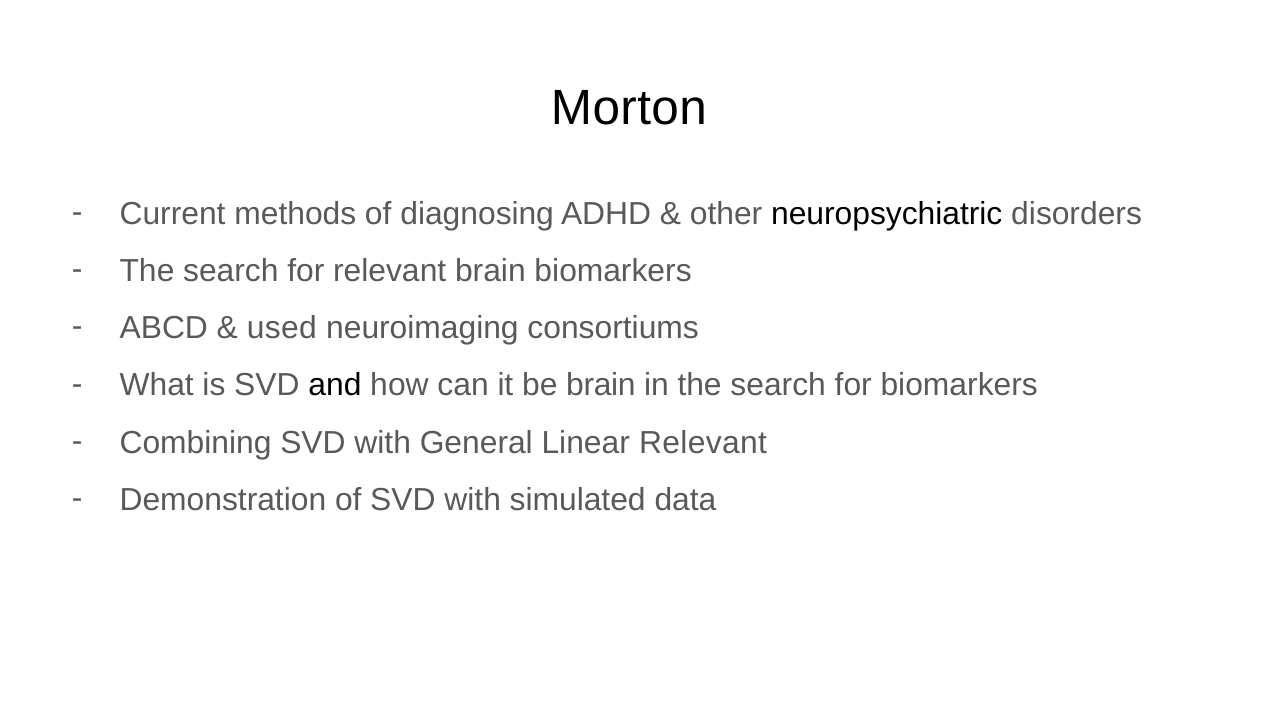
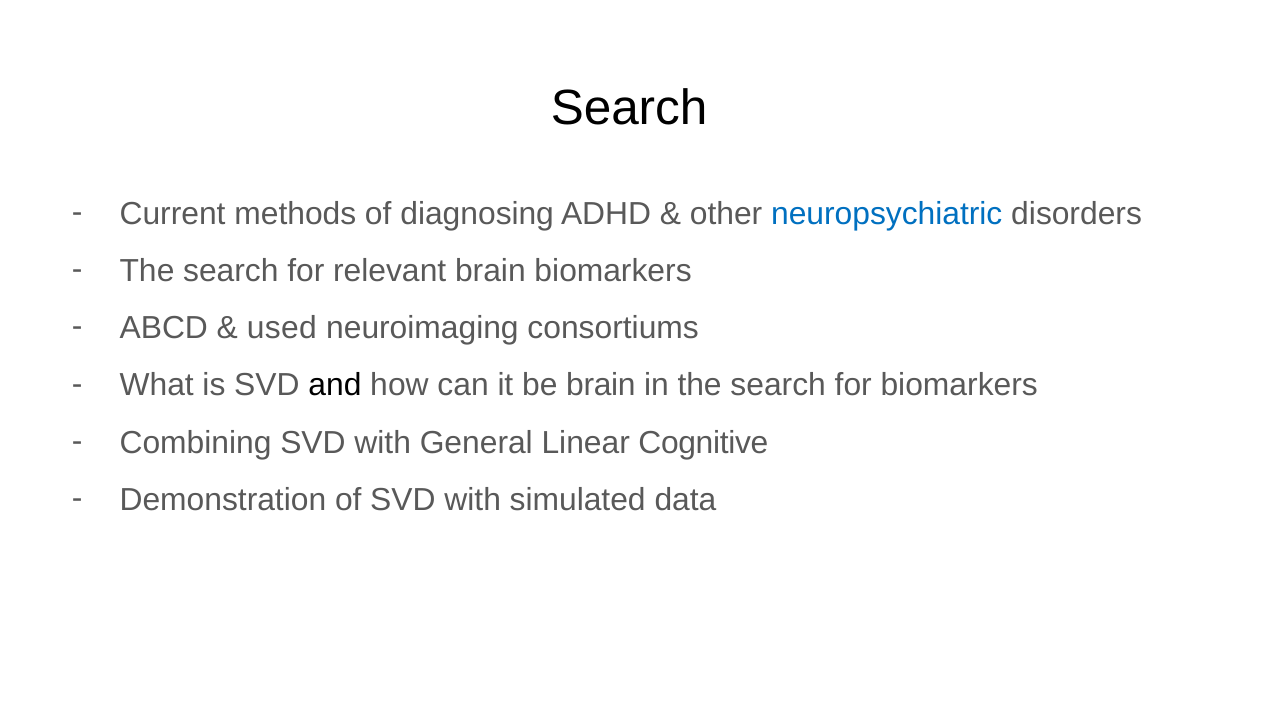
Morton at (629, 108): Morton -> Search
neuropsychiatric colour: black -> blue
Linear Relevant: Relevant -> Cognitive
